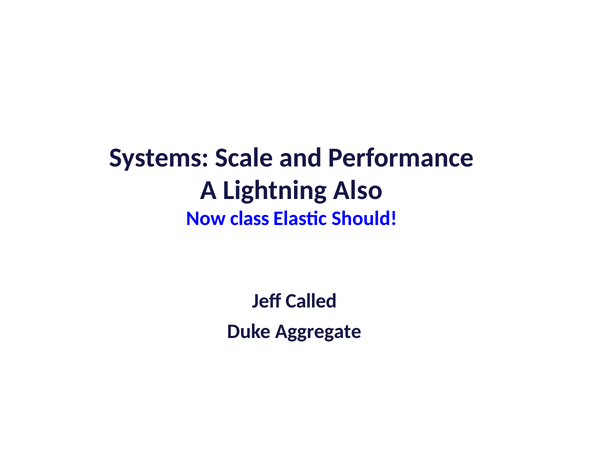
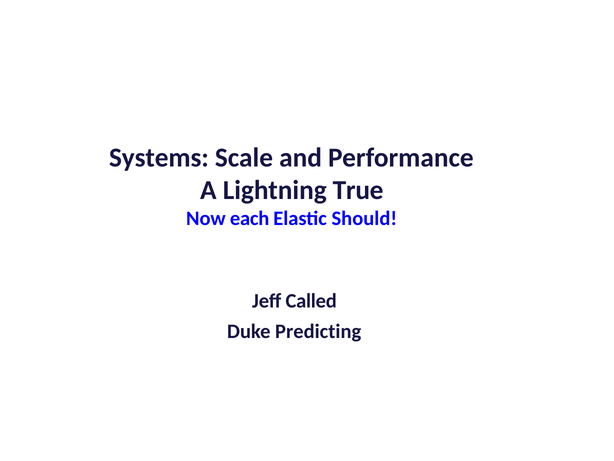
Also: Also -> True
class: class -> each
Aggregate: Aggregate -> Predicting
